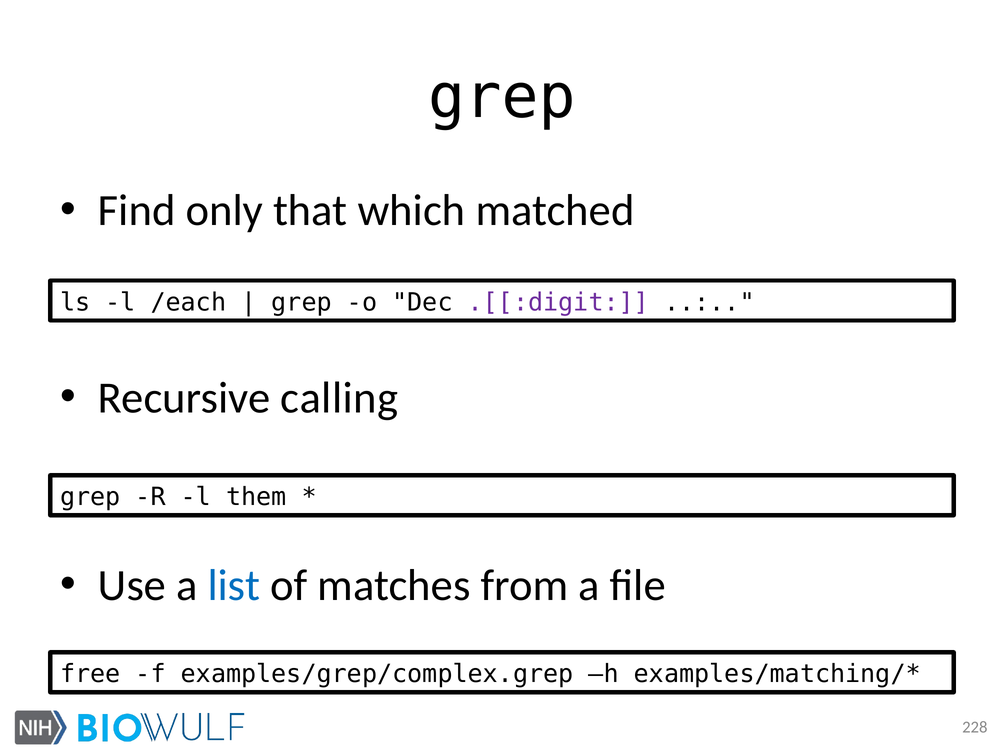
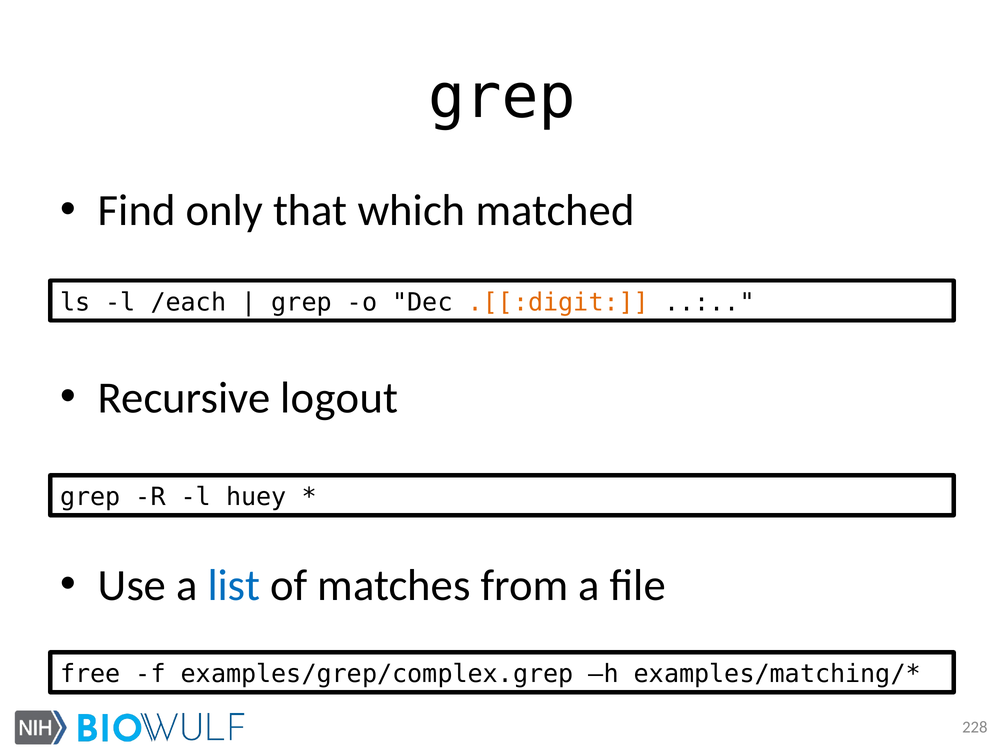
.[[:digit colour: purple -> orange
calling: calling -> logout
them: them -> huey
